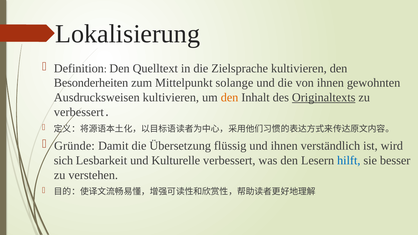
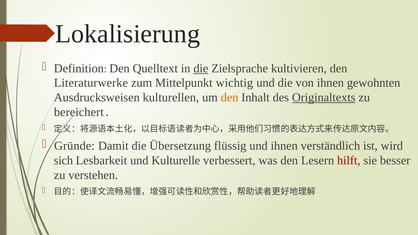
die at (201, 68) underline: none -> present
Besonderheiten: Besonderheiten -> Literaturwerke
solange: solange -> wichtig
Ausdrucksweisen kultivieren: kultivieren -> kulturellen
verbessert at (79, 112): verbessert -> bereichert
hilft colour: blue -> red
